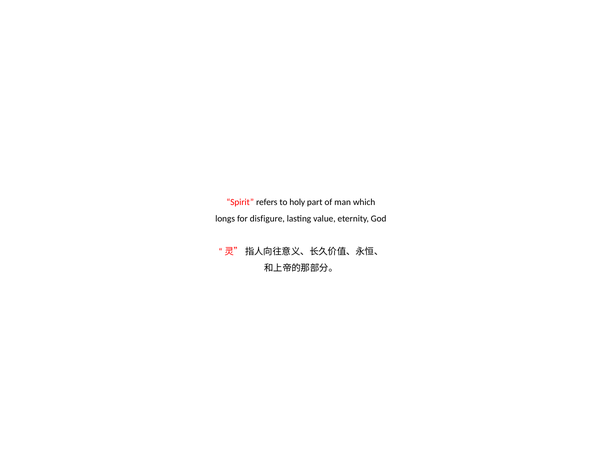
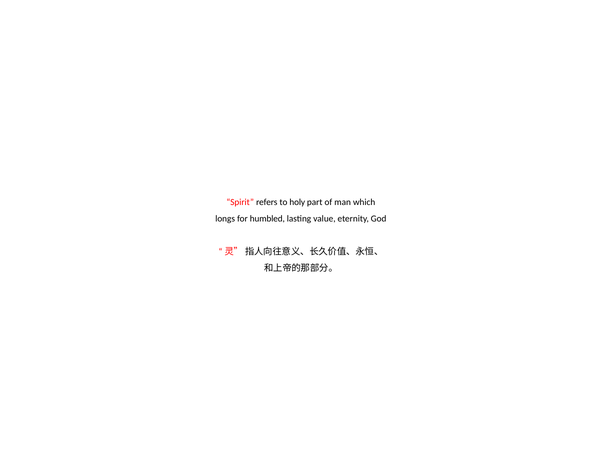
disfigure: disfigure -> humbled
